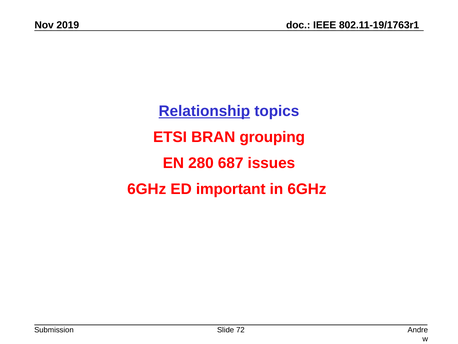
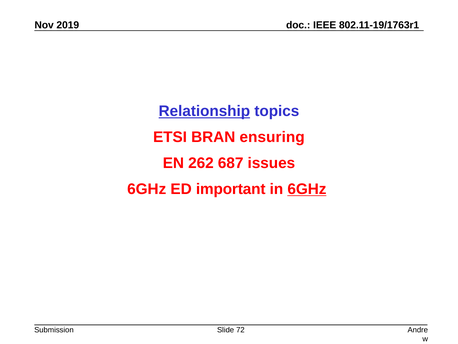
grouping: grouping -> ensuring
280: 280 -> 262
6GHz at (307, 189) underline: none -> present
